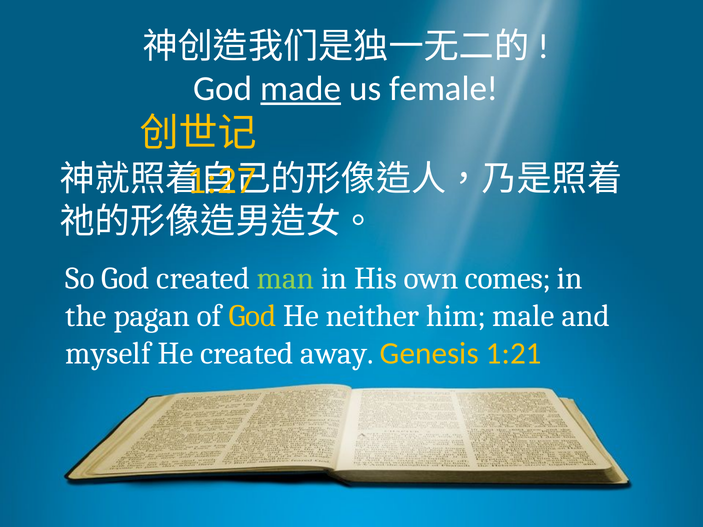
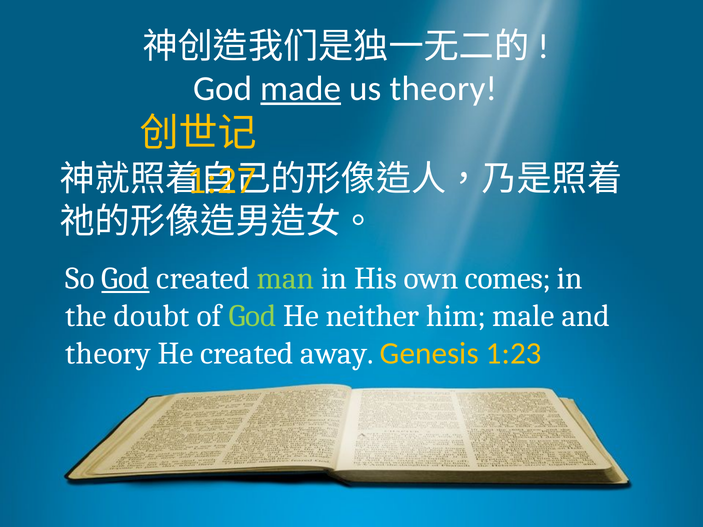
us female: female -> theory
God at (125, 279) underline: none -> present
pagan: pagan -> doubt
God at (253, 316) colour: yellow -> light green
myself at (108, 354): myself -> theory
1:21: 1:21 -> 1:23
